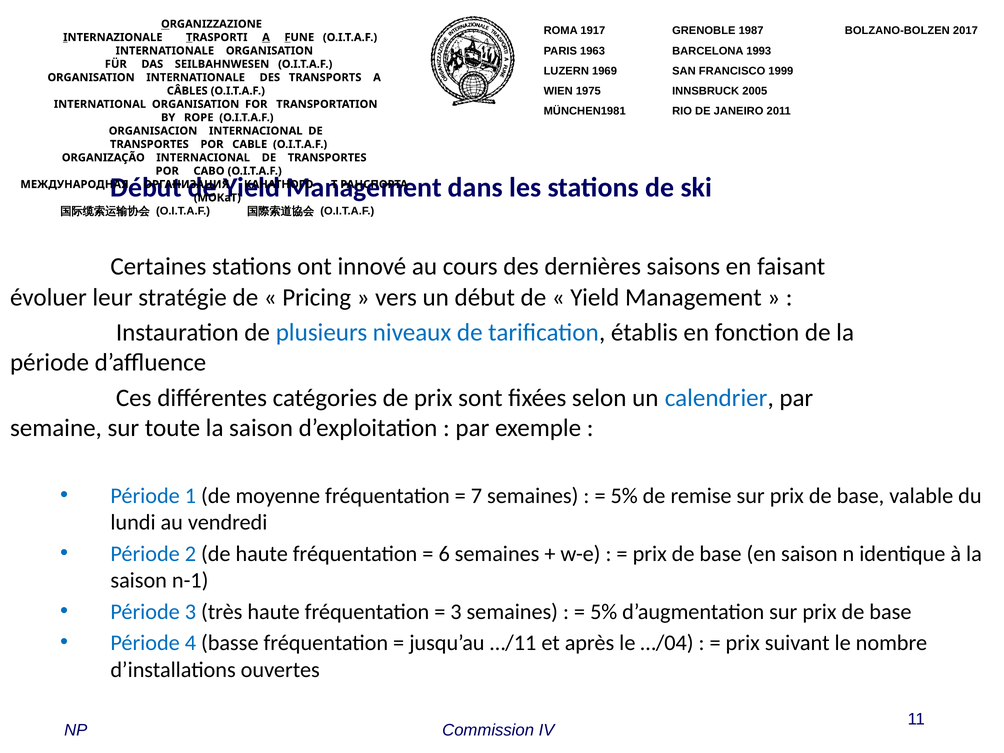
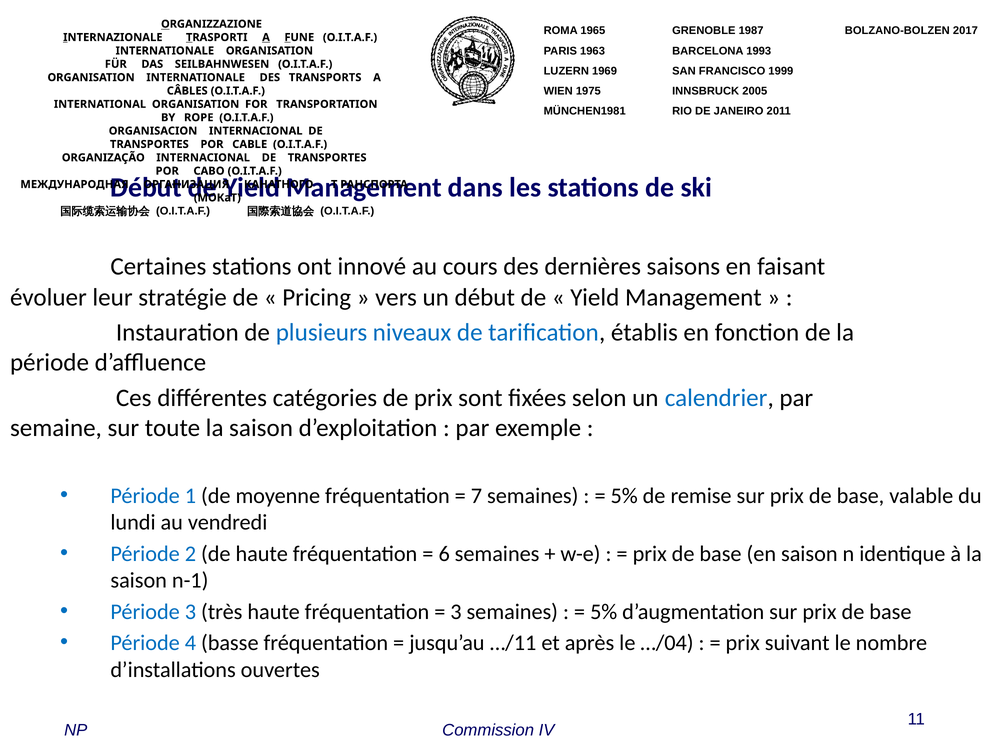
1917: 1917 -> 1965
